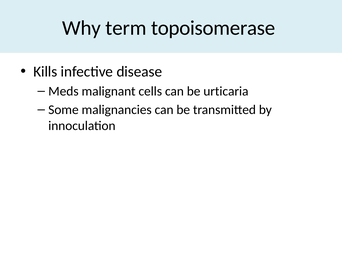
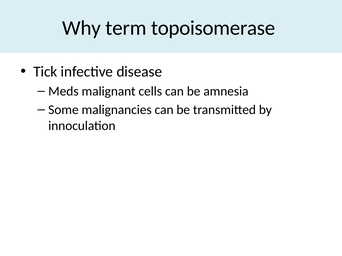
Kills: Kills -> Tick
urticaria: urticaria -> amnesia
